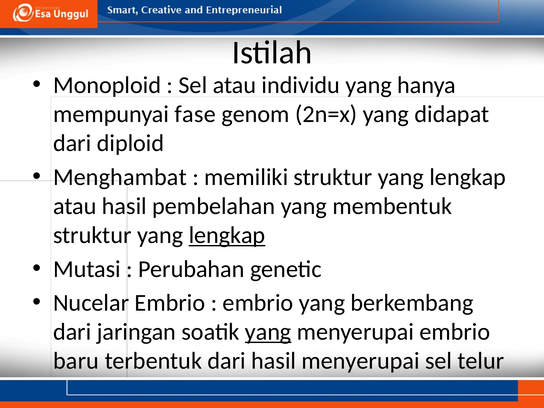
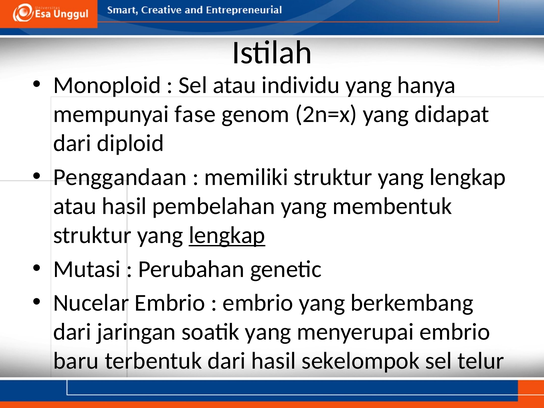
Menghambat: Menghambat -> Penggandaan
yang at (268, 332) underline: present -> none
hasil menyerupai: menyerupai -> sekelompok
